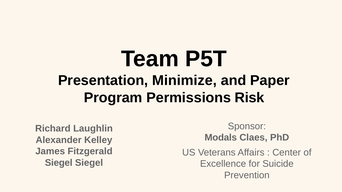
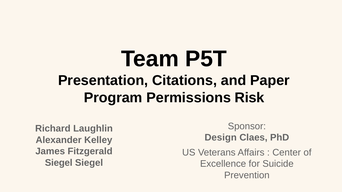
Minimize: Minimize -> Citations
Modals: Modals -> Design
